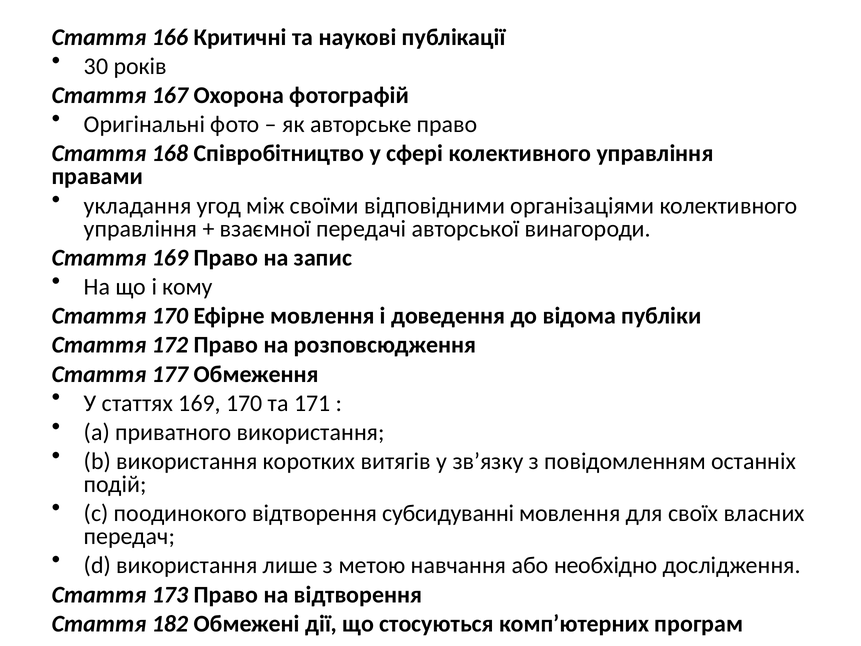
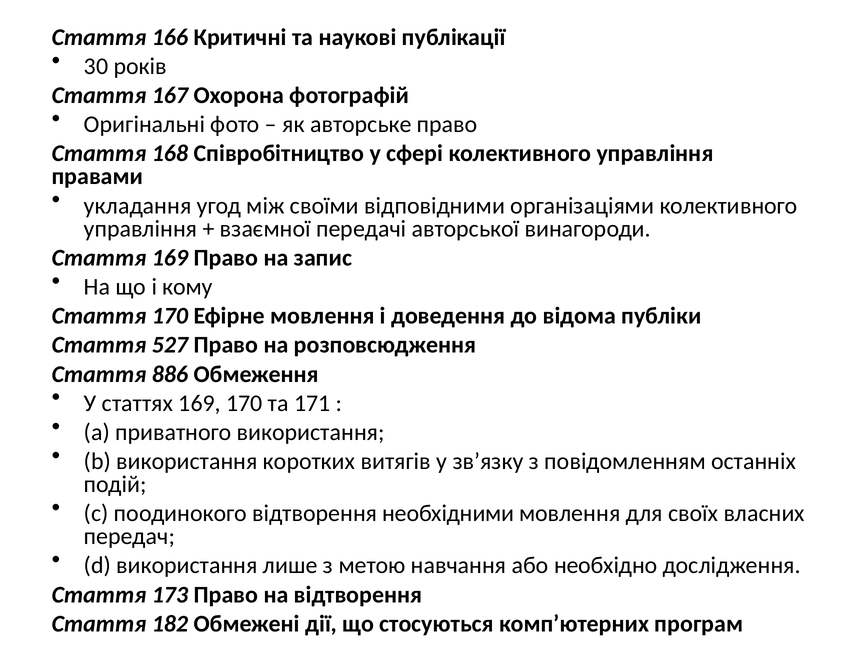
172: 172 -> 527
177: 177 -> 886
субсидуванні: субсидуванні -> необхідними
